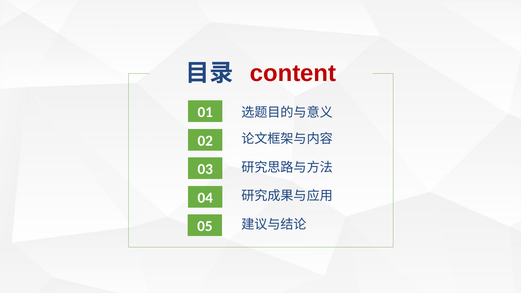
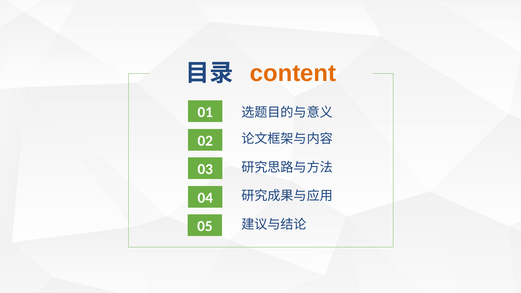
content colour: red -> orange
